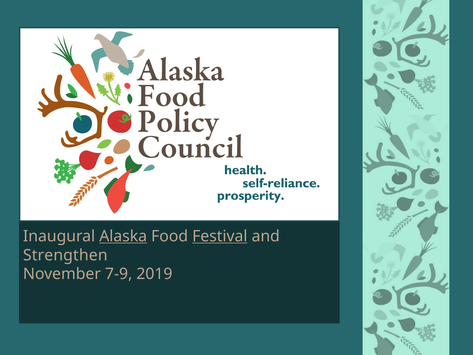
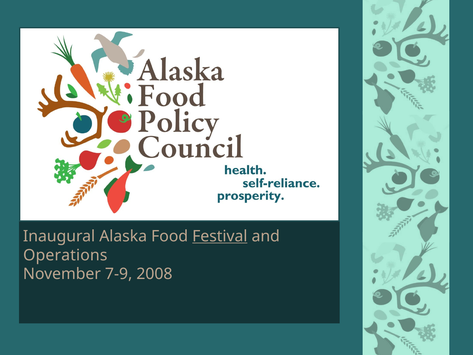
Alaska underline: present -> none
Strengthen: Strengthen -> Operations
2019: 2019 -> 2008
